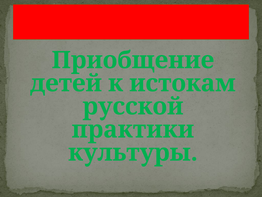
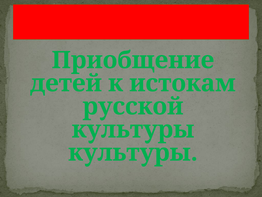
практики at (133, 129): практики -> культуры
